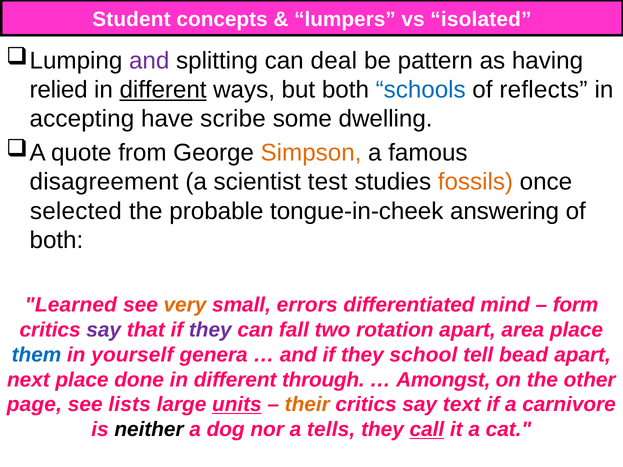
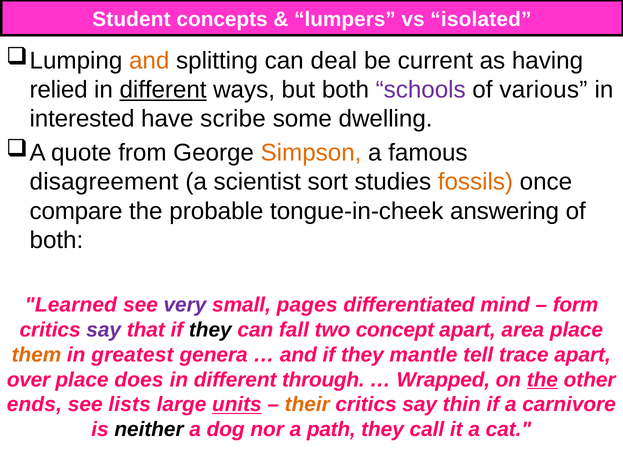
and at (149, 61) colour: purple -> orange
pattern: pattern -> current
schools colour: blue -> purple
reflects: reflects -> various
accepting: accepting -> interested
test: test -> sort
selected: selected -> compare
very colour: orange -> purple
errors: errors -> pages
they at (210, 330) colour: purple -> black
rotation: rotation -> concept
them colour: blue -> orange
yourself: yourself -> greatest
school: school -> mantle
bead: bead -> trace
next: next -> over
done: done -> does
Amongst: Amongst -> Wrapped
the at (542, 380) underline: none -> present
page: page -> ends
text: text -> thin
tells: tells -> path
call underline: present -> none
